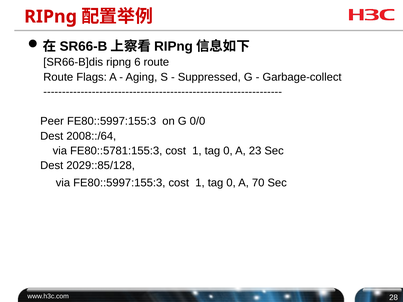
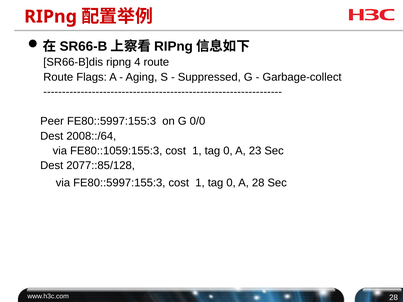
6: 6 -> 4
FE80::5781:155:3: FE80::5781:155:3 -> FE80::1059:155:3
2029::85/128: 2029::85/128 -> 2077::85/128
A 70: 70 -> 28
